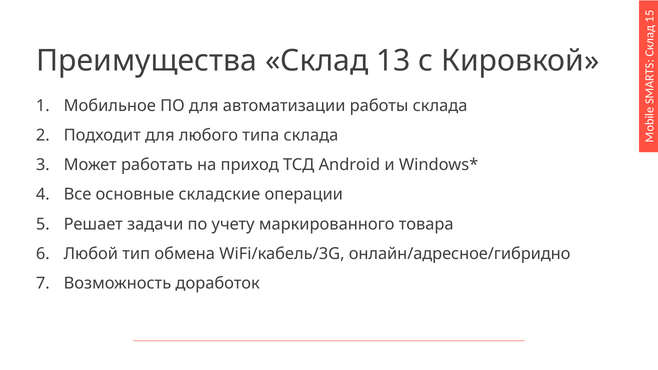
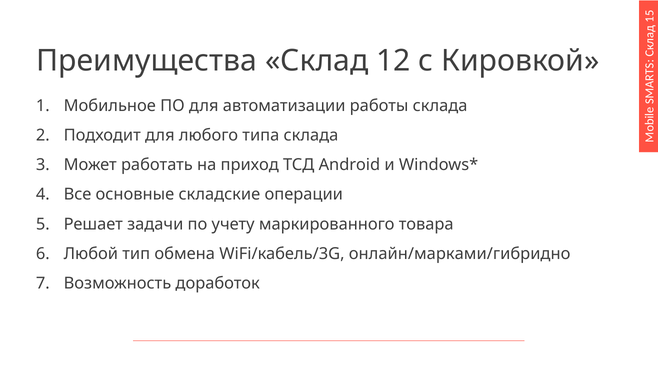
13: 13 -> 12
онлайн/адресное/гибридно: онлайн/адресное/гибридно -> онлайн/марками/гибридно
